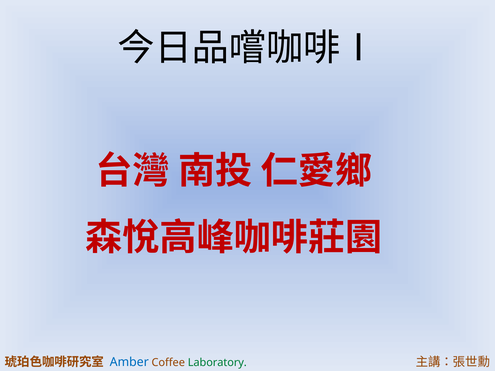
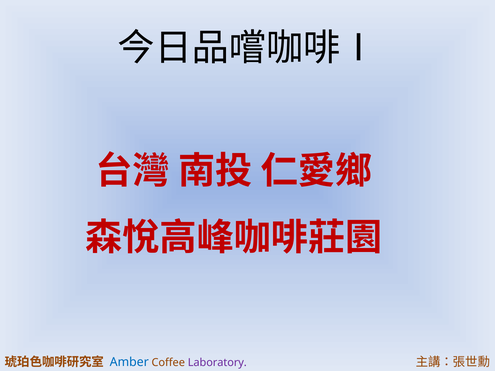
Laboratory colour: green -> purple
